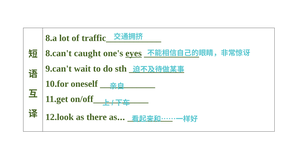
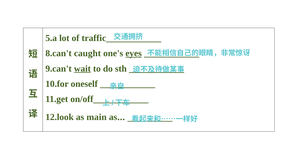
8.a: 8.a -> 5.a
wait underline: none -> present
there: there -> main
